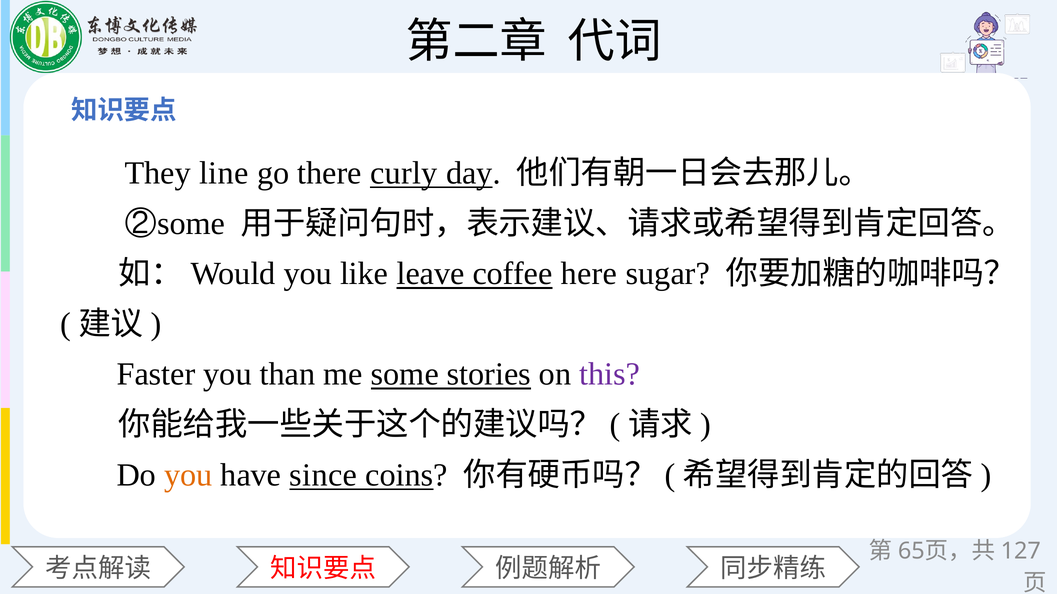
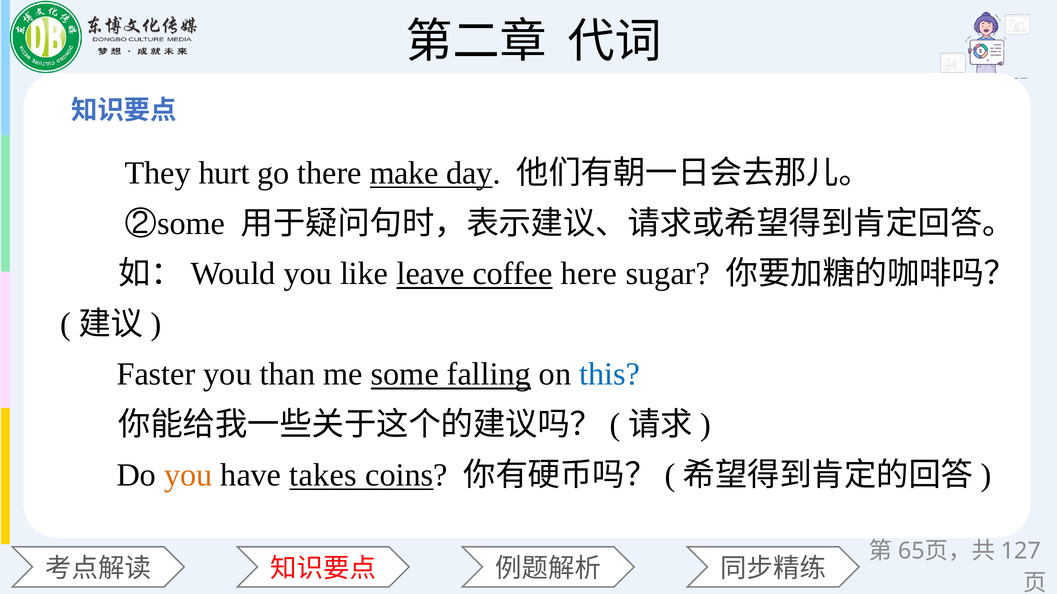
line: line -> hurt
curly: curly -> make
stories: stories -> falling
this colour: purple -> blue
since: since -> takes
